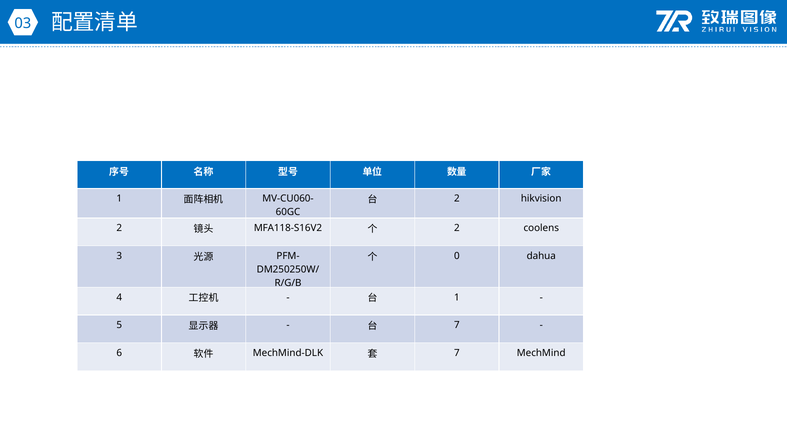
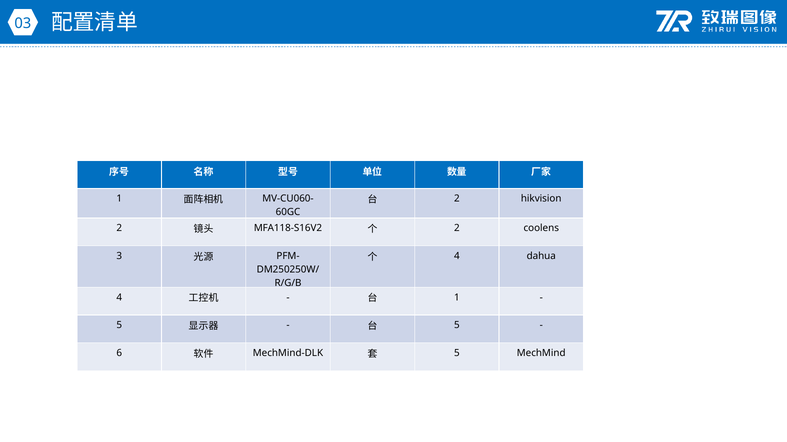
0 at (457, 256): 0 -> 4
7 at (457, 326): 7 -> 5
7 at (457, 354): 7 -> 5
